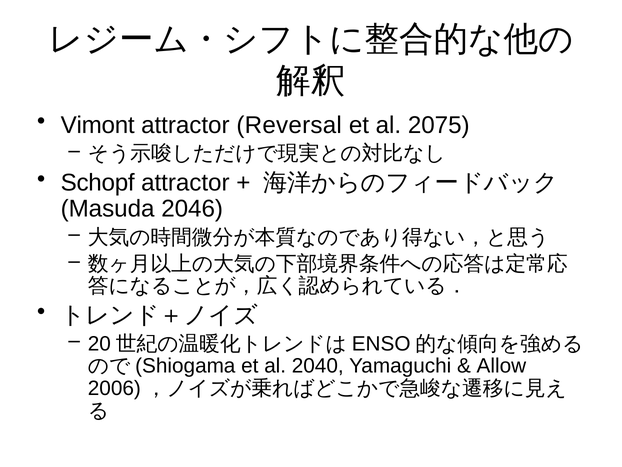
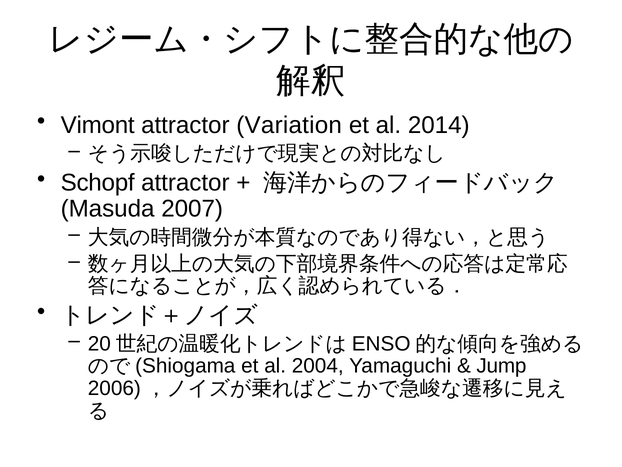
Reversal: Reversal -> Variation
2075: 2075 -> 2014
2046: 2046 -> 2007
2040: 2040 -> 2004
Allow: Allow -> Jump
